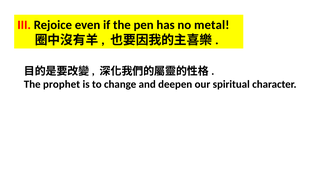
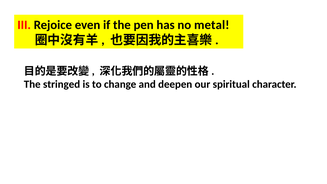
prophet: prophet -> stringed
